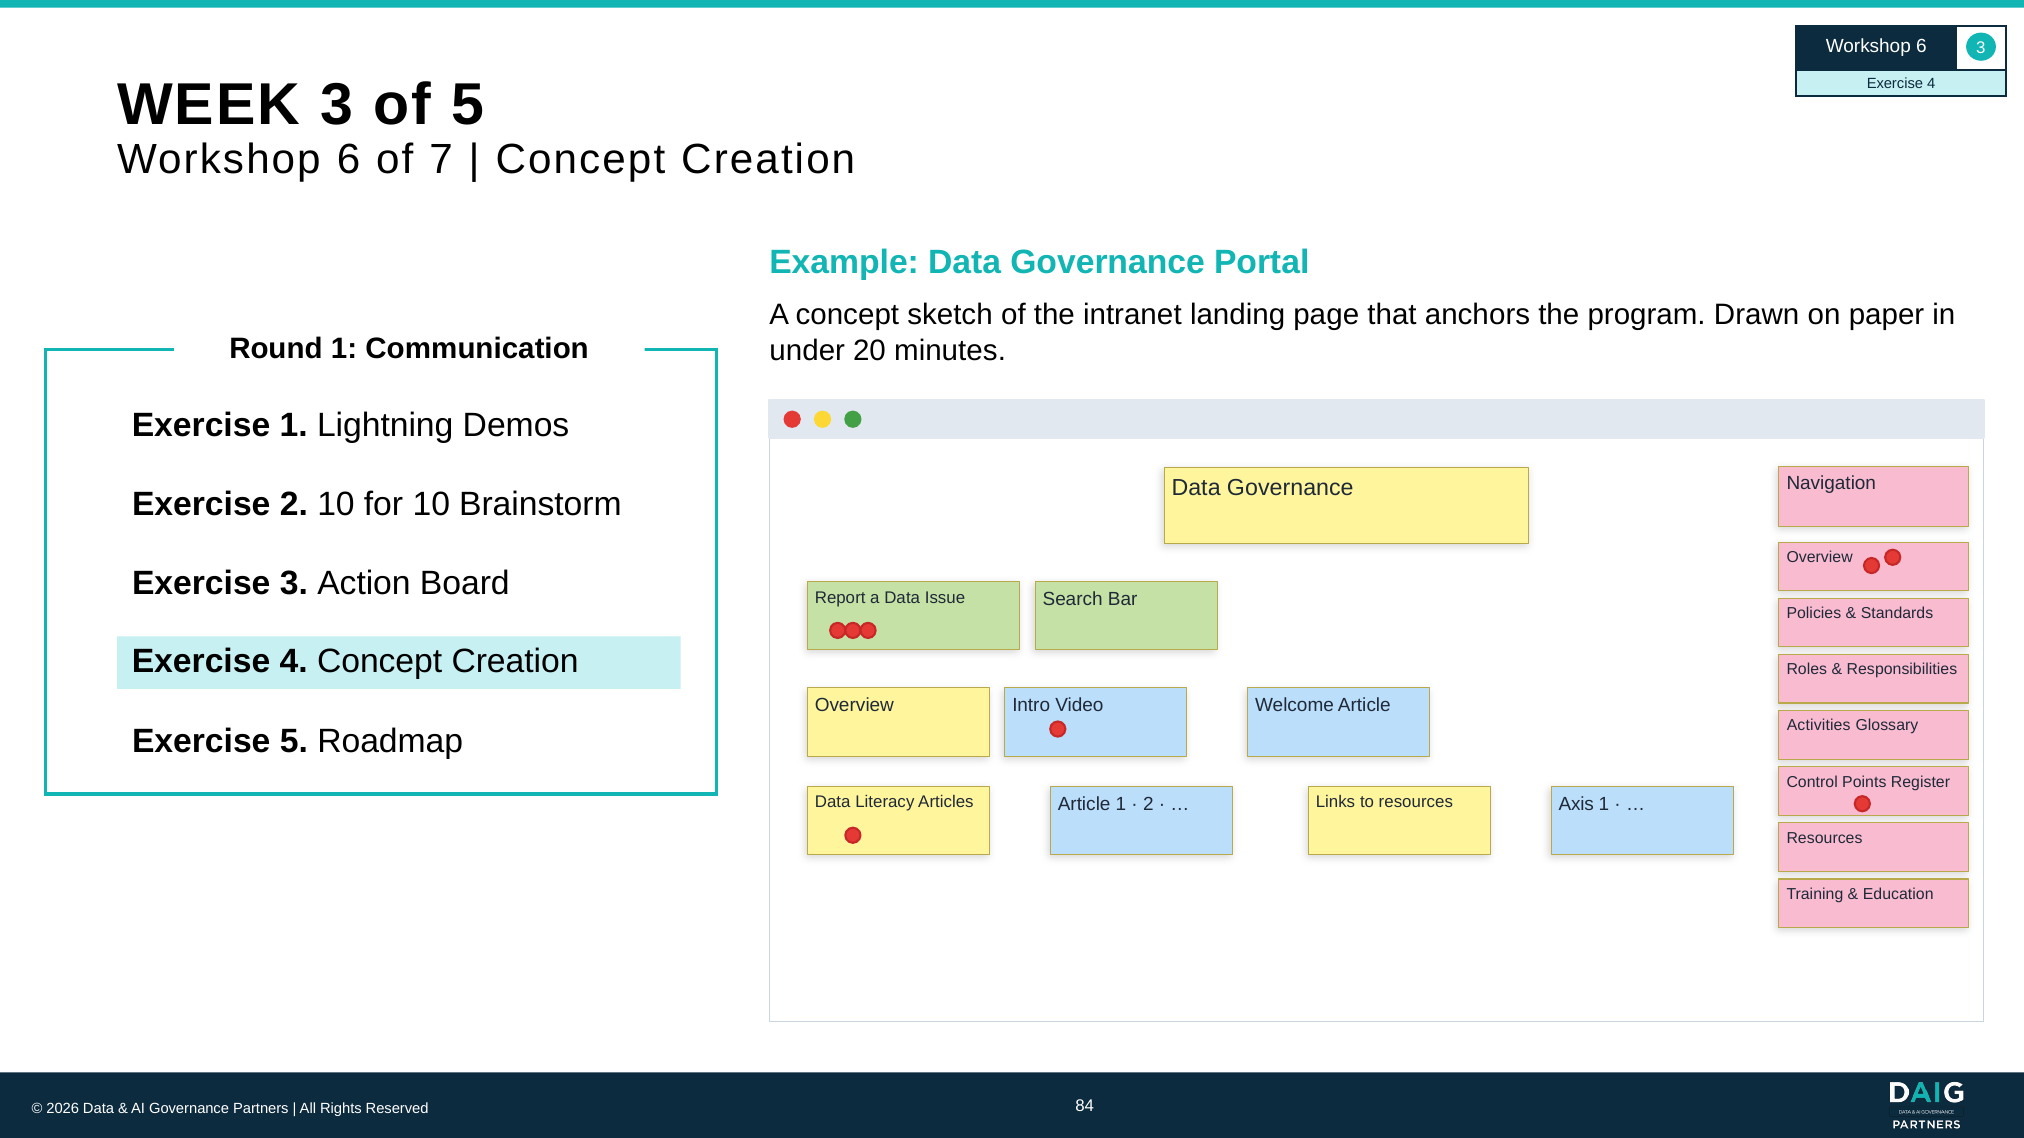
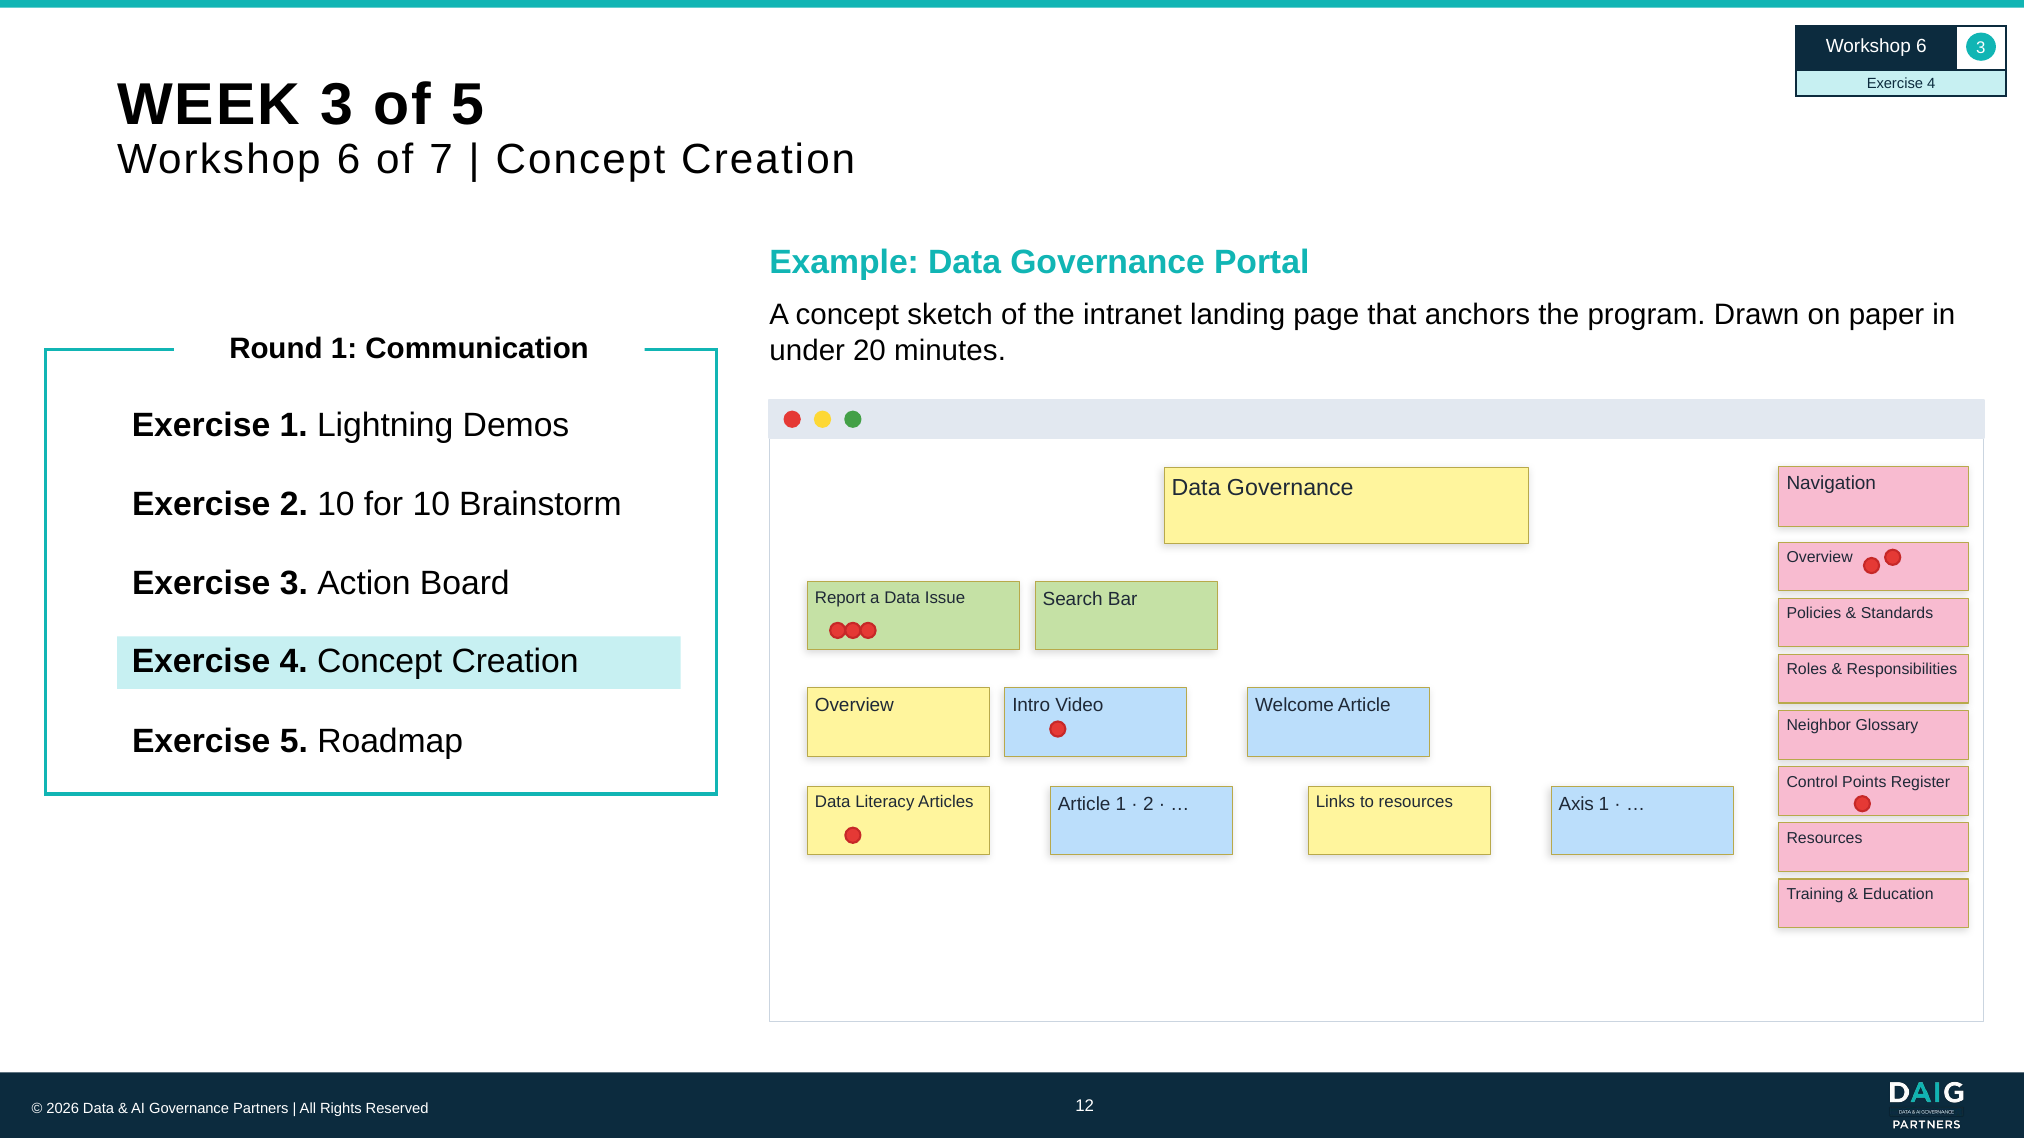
Activities: Activities -> Neighbor
84: 84 -> 12
